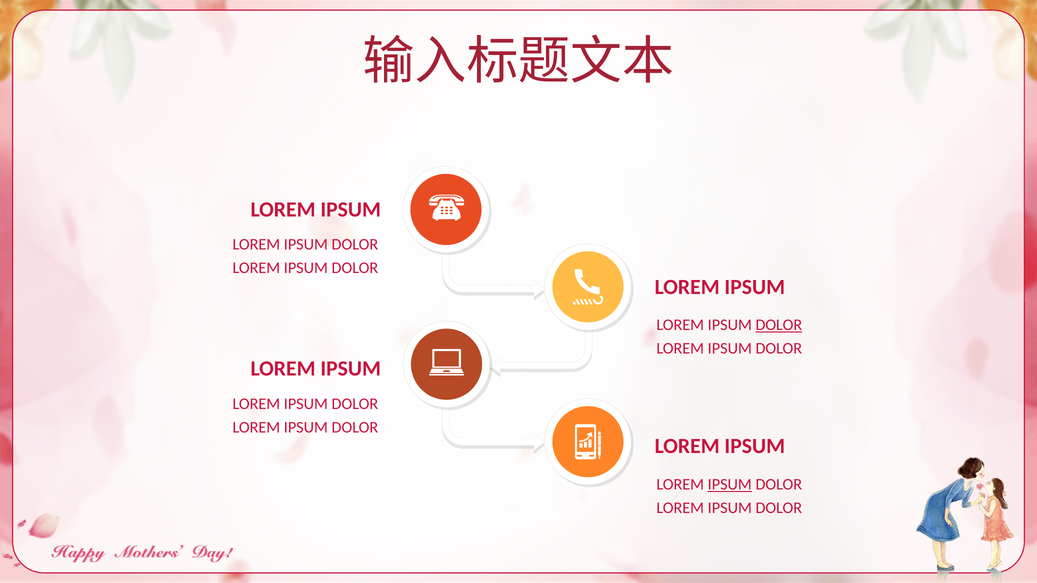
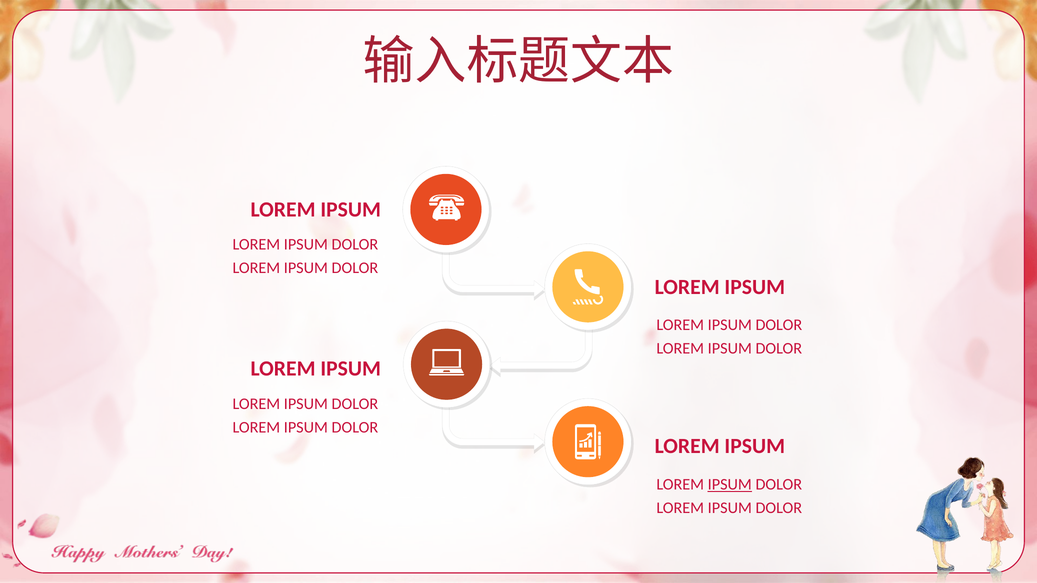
DOLOR at (779, 325) underline: present -> none
